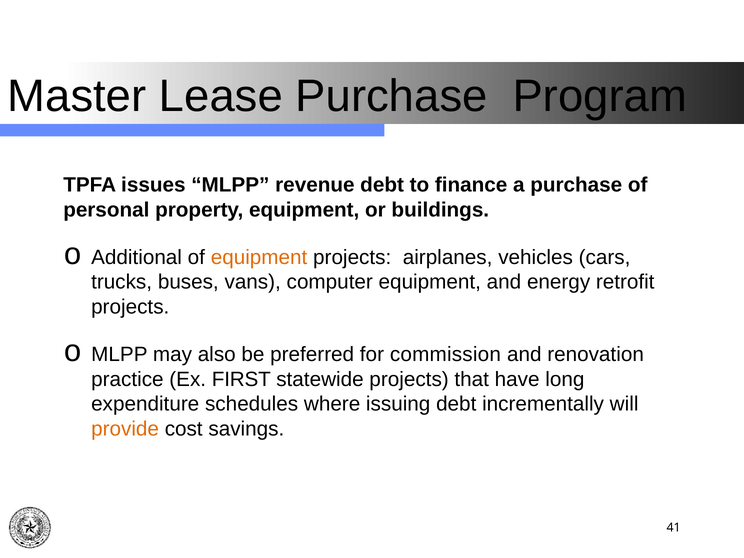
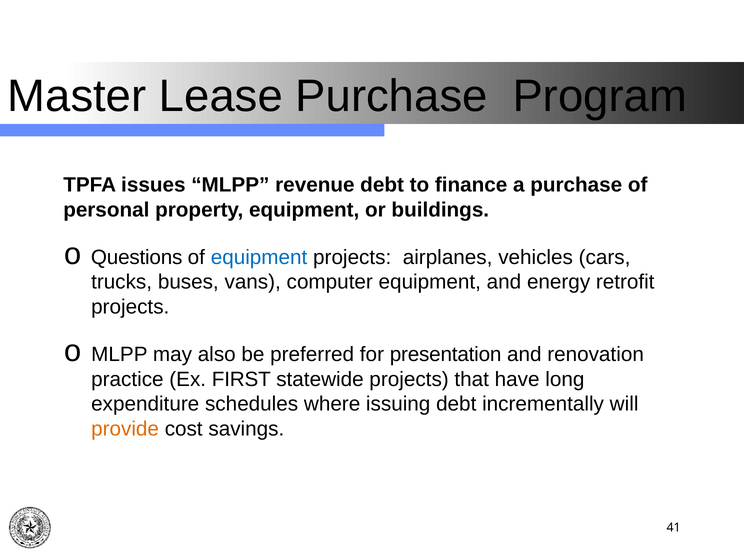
Additional: Additional -> Questions
equipment at (259, 257) colour: orange -> blue
commission: commission -> presentation
